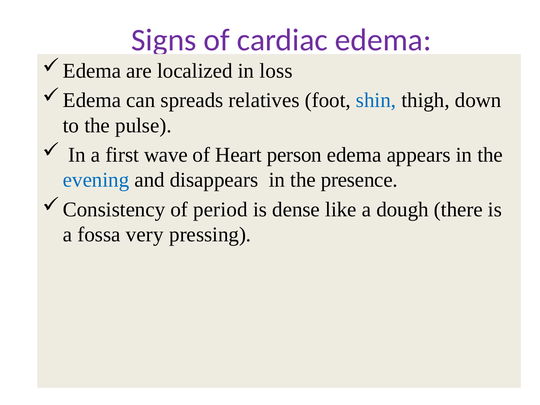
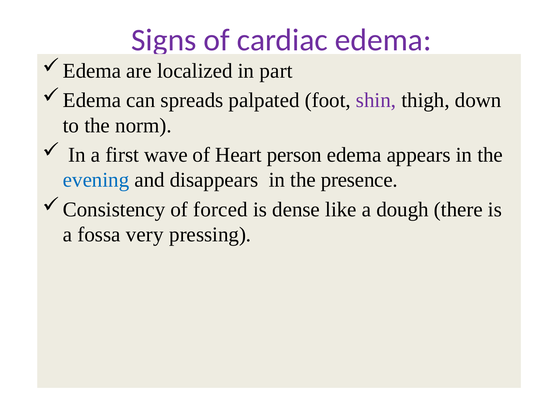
loss: loss -> part
relatives: relatives -> palpated
shin colour: blue -> purple
pulse: pulse -> norm
period: period -> forced
